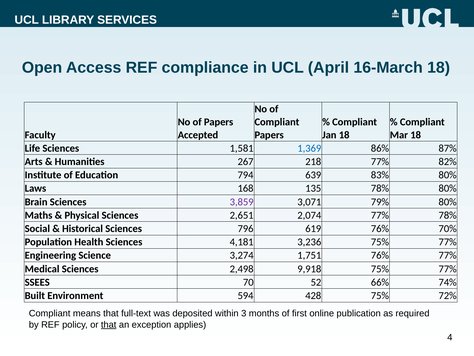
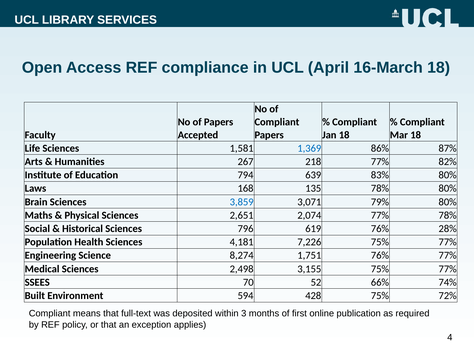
3,859 colour: purple -> blue
70%: 70% -> 28%
3,236: 3,236 -> 7,226
3,274: 3,274 -> 8,274
9,918: 9,918 -> 3,155
that at (109, 324) underline: present -> none
